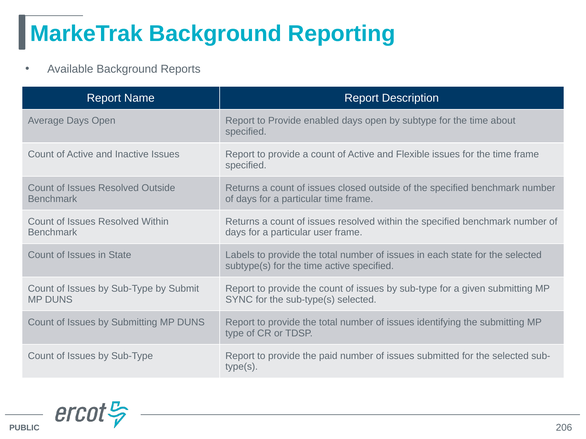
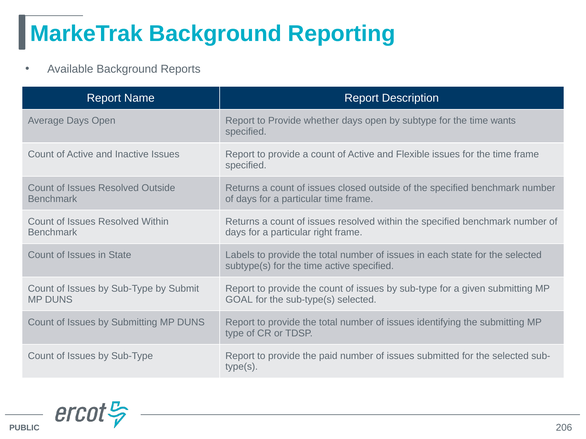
enabled: enabled -> whether
about: about -> wants
user: user -> right
SYNC: SYNC -> GOAL
